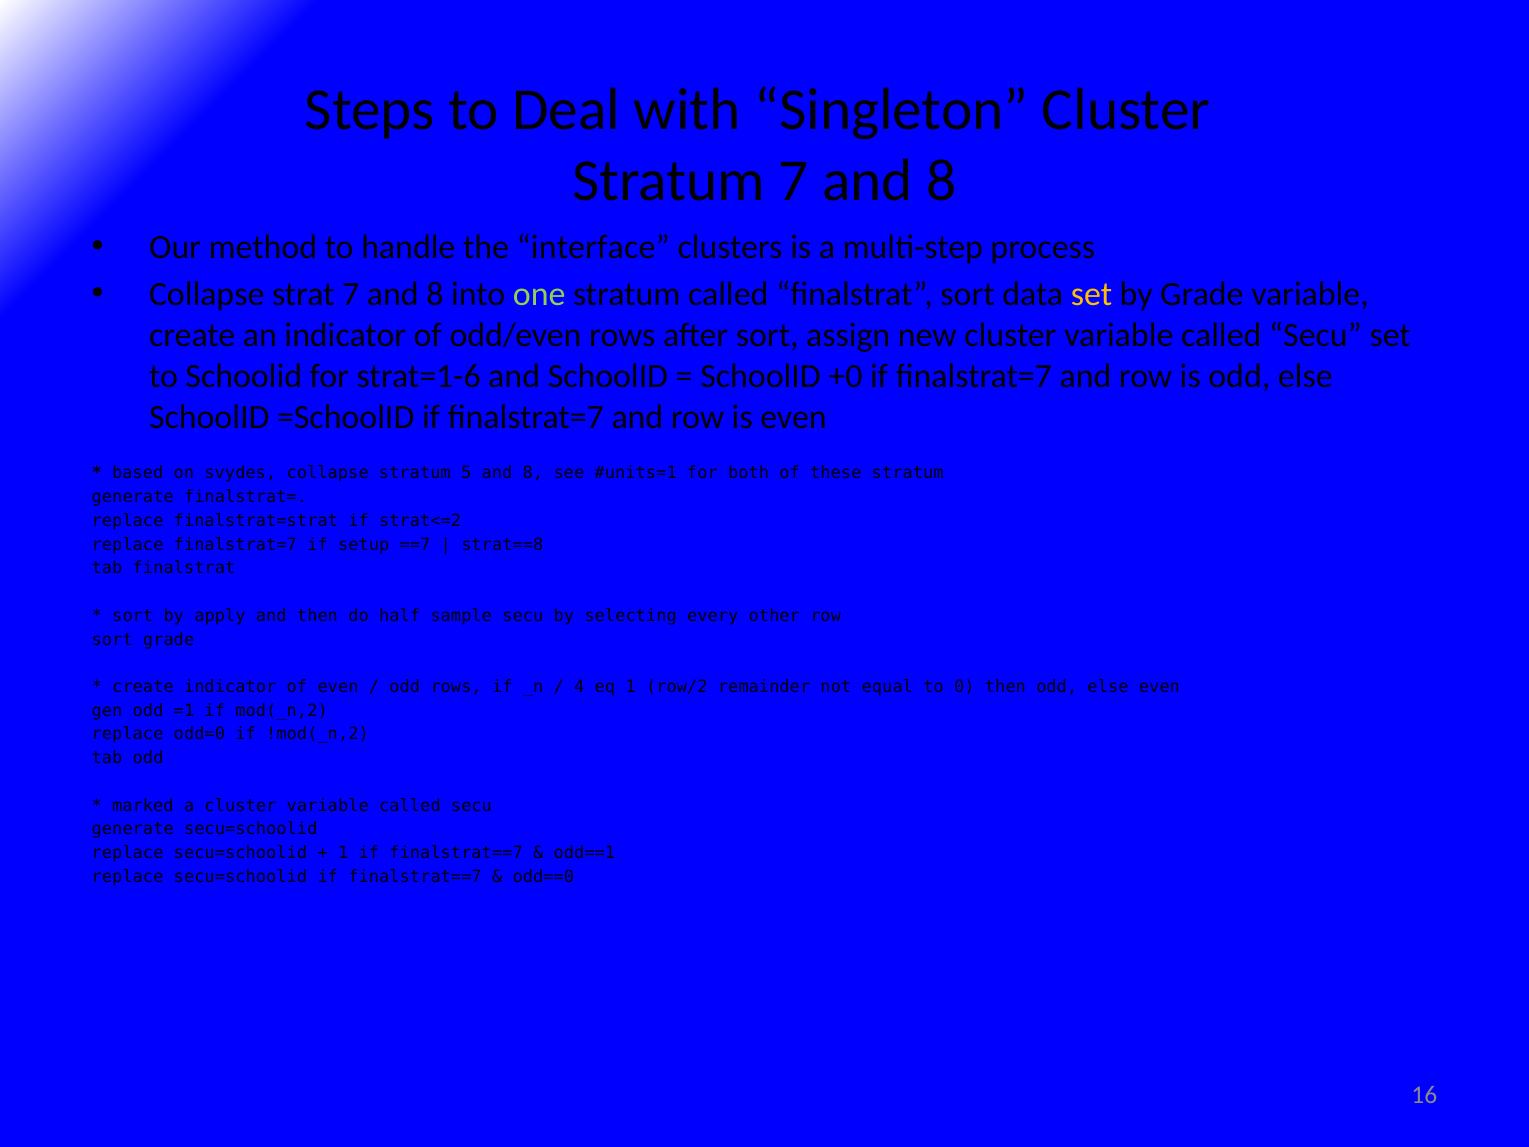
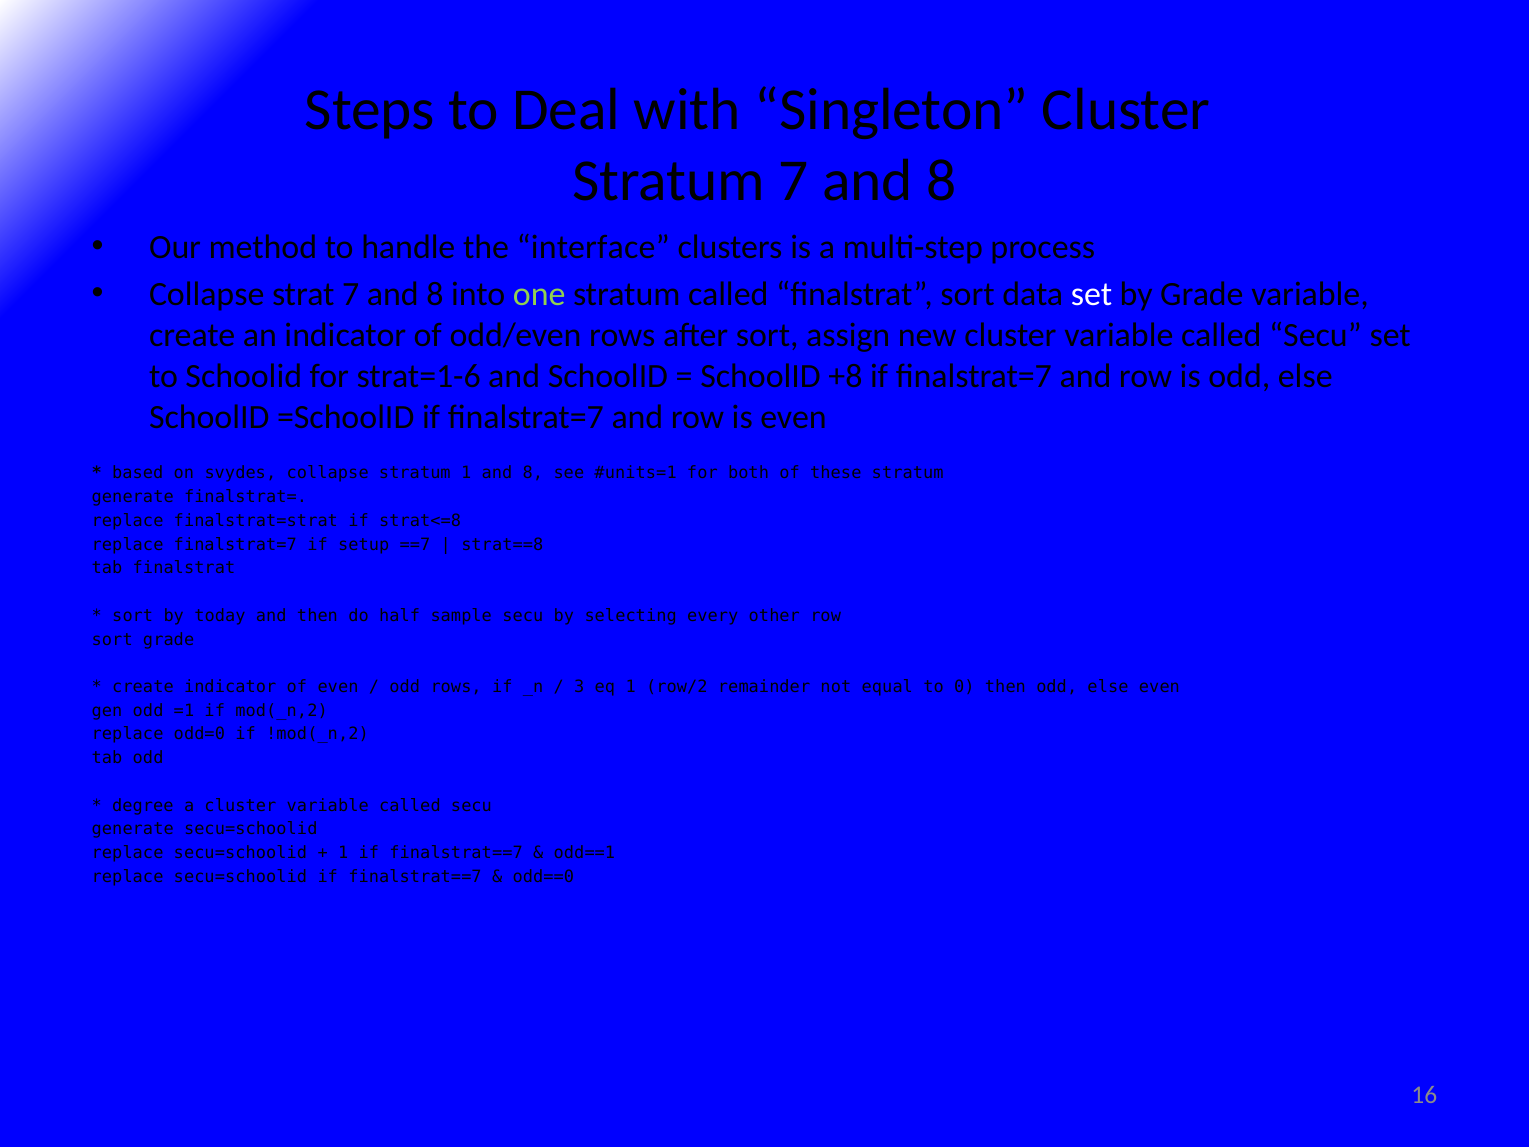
set at (1091, 295) colour: yellow -> white
+0: +0 -> +8
stratum 5: 5 -> 1
strat<=2: strat<=2 -> strat<=8
apply: apply -> today
4: 4 -> 3
marked: marked -> degree
